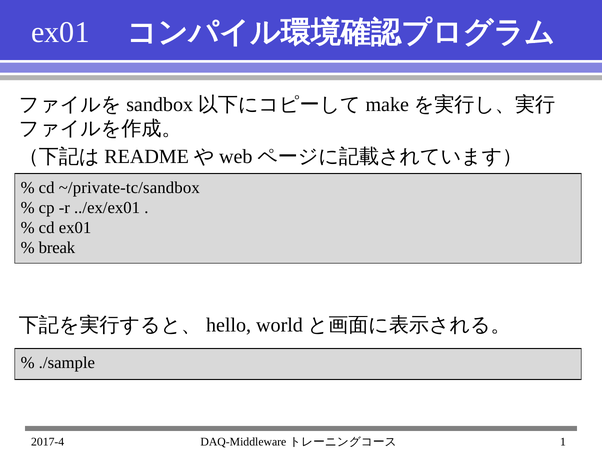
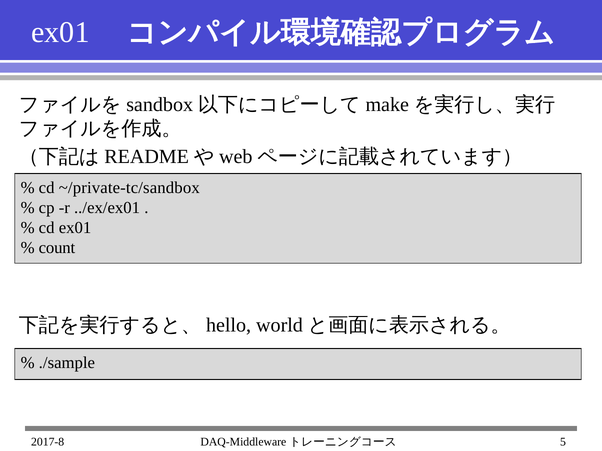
break: break -> count
2017-4: 2017-4 -> 2017-8
1: 1 -> 5
